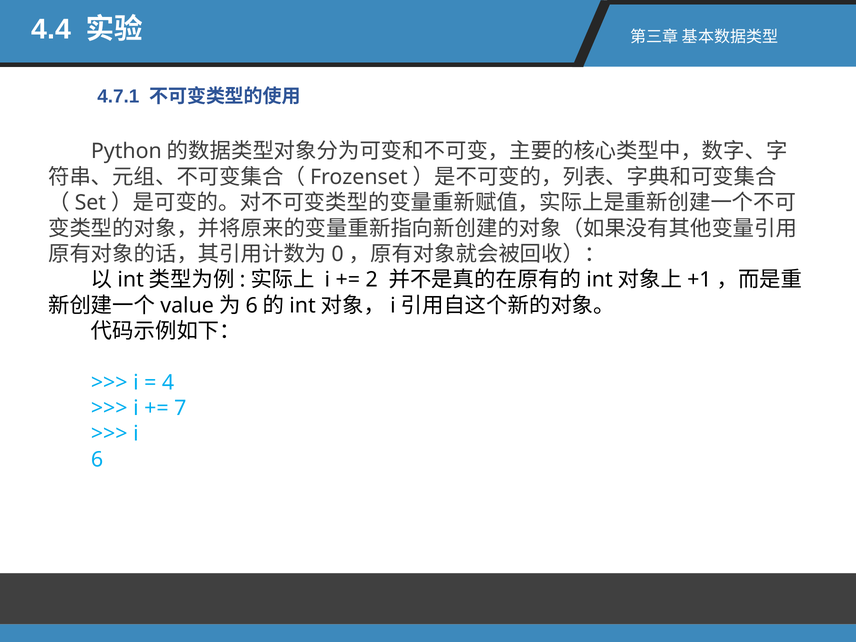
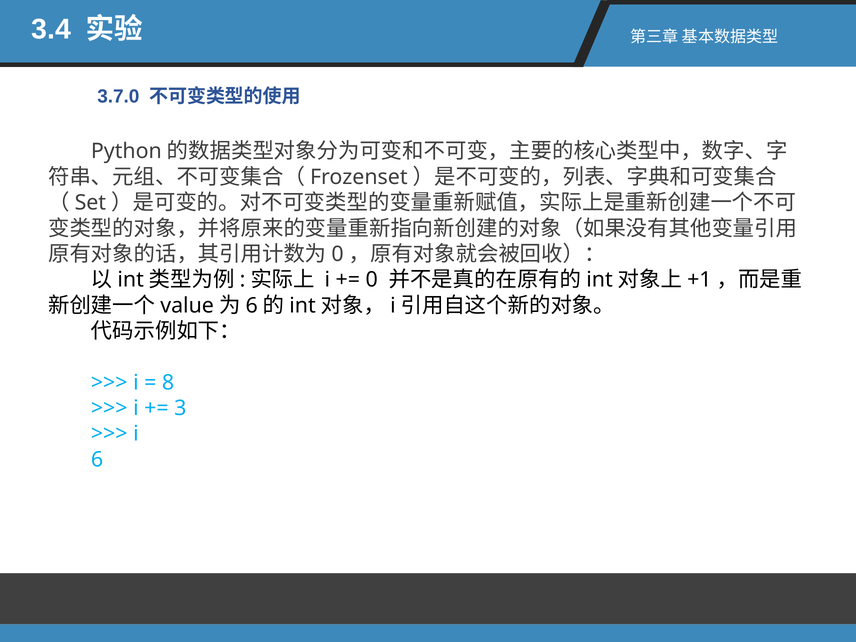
4.4: 4.4 -> 3.4
4.7.1: 4.7.1 -> 3.7.0
2: 2 -> 0
4: 4 -> 8
7: 7 -> 3
